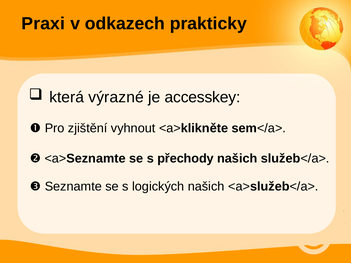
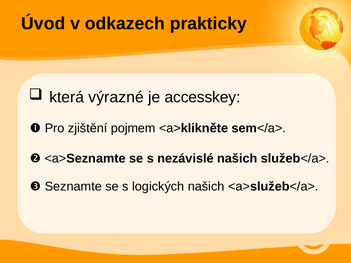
Praxi: Praxi -> Úvod
vyhnout: vyhnout -> pojmem
přechody: přechody -> nezávislé
